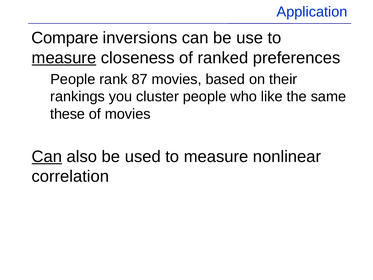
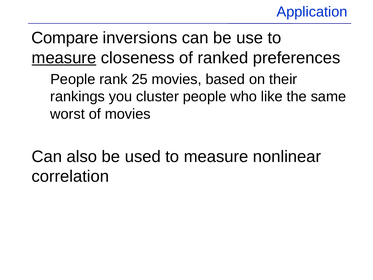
87: 87 -> 25
these: these -> worst
Can at (47, 156) underline: present -> none
